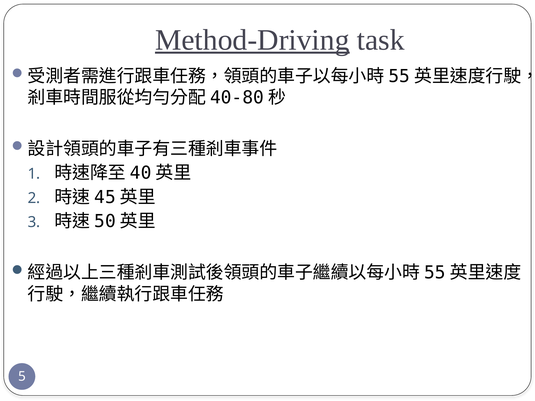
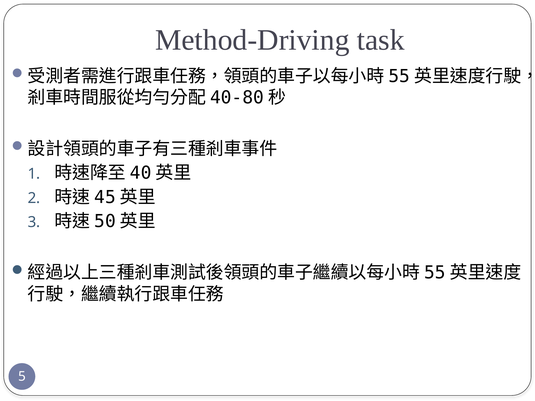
Method-Driving underline: present -> none
